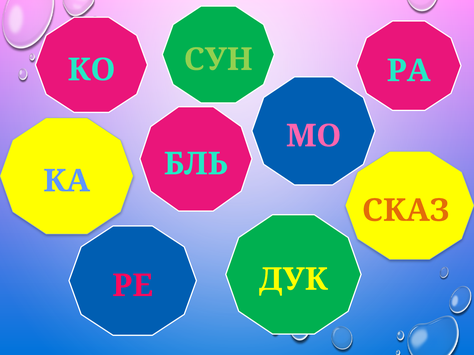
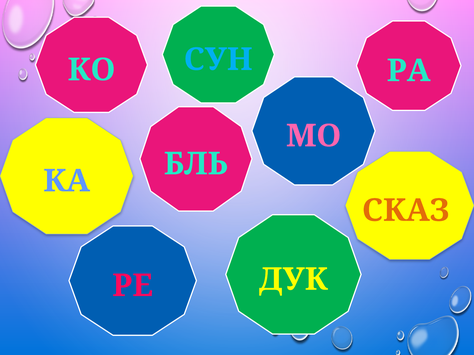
СУН colour: light green -> light blue
